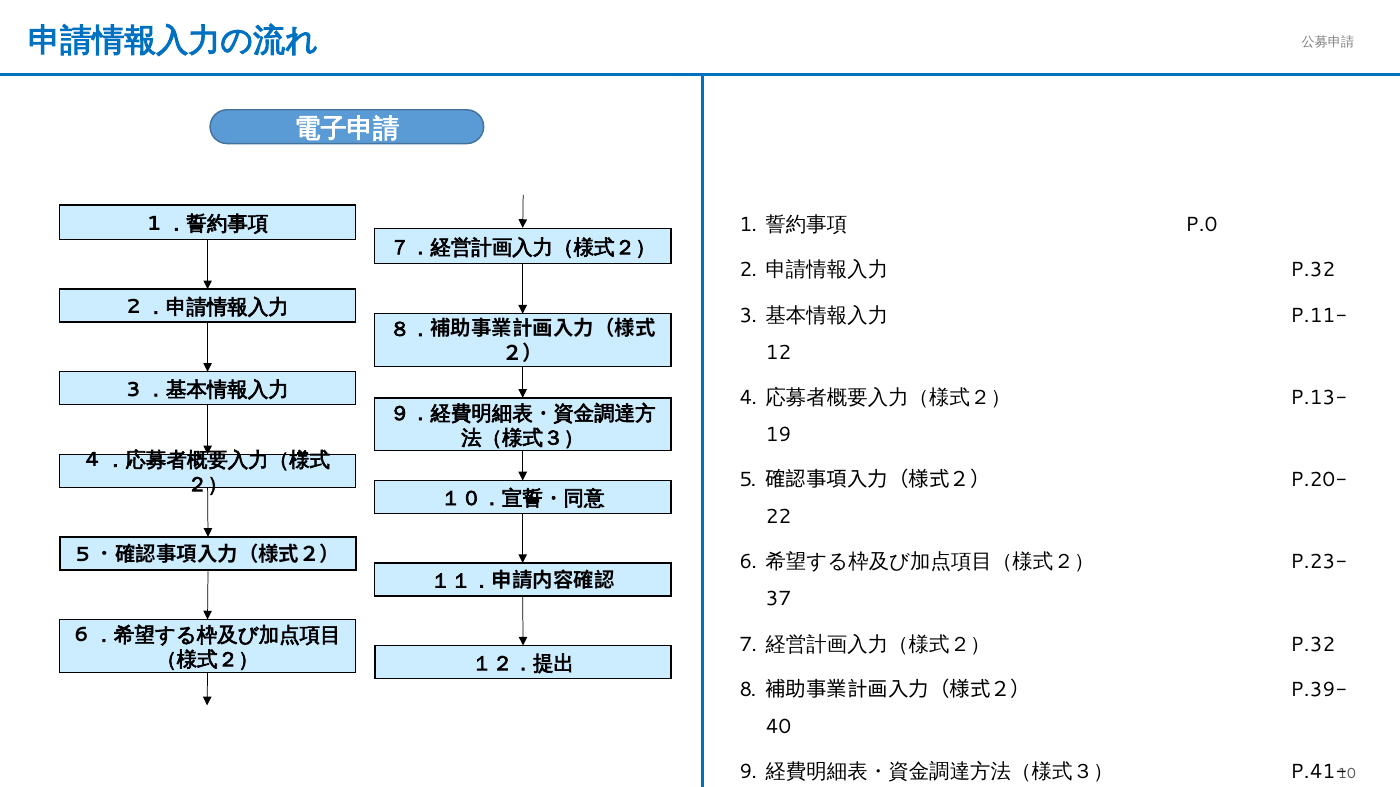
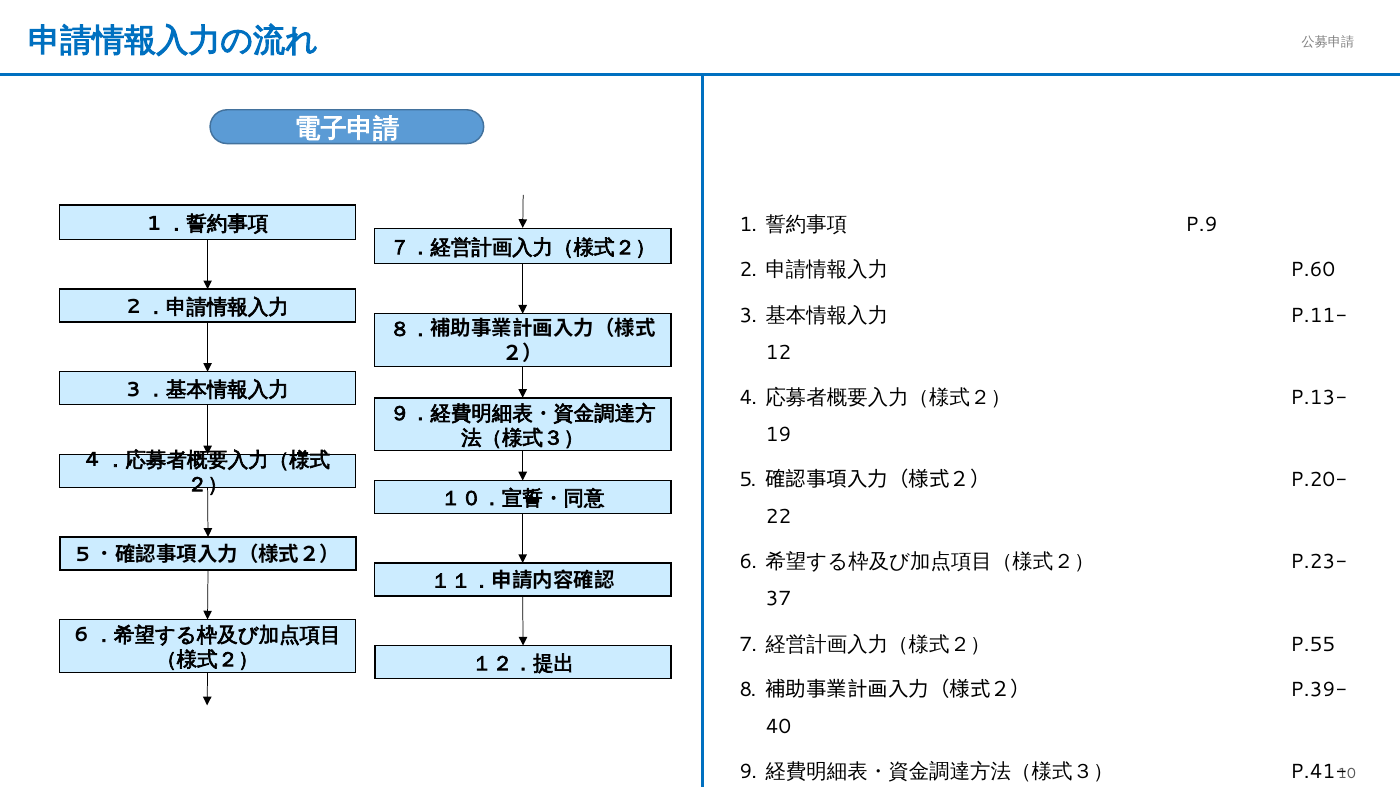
P.0: P.0 -> P.9
P.32 at (1313, 270): P.32 -> P.60
P.32 at (1313, 645): P.32 -> P.55
